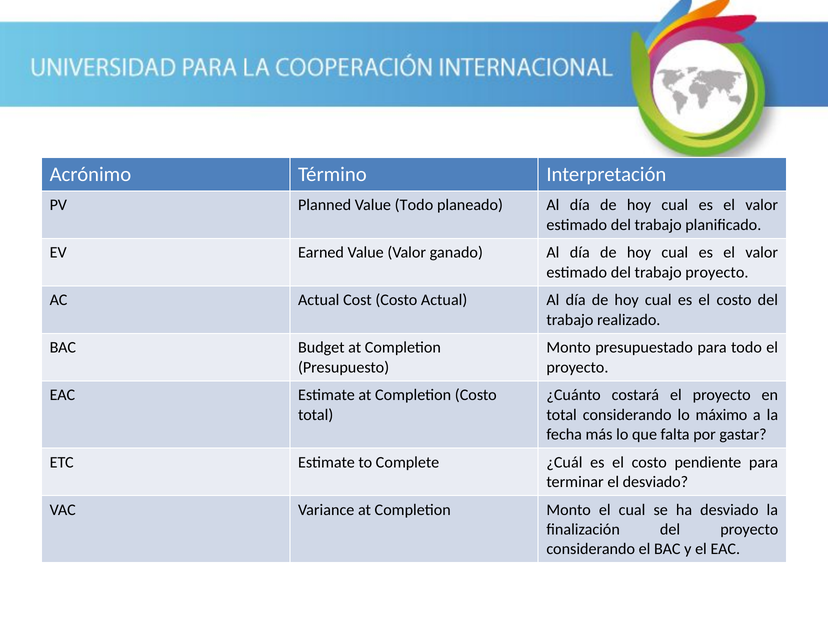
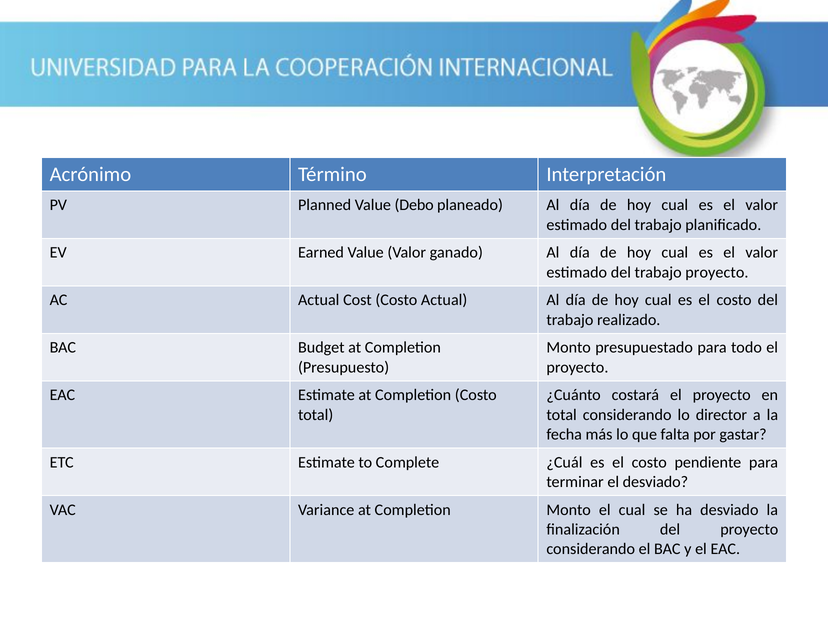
Value Todo: Todo -> Debo
máximo: máximo -> director
